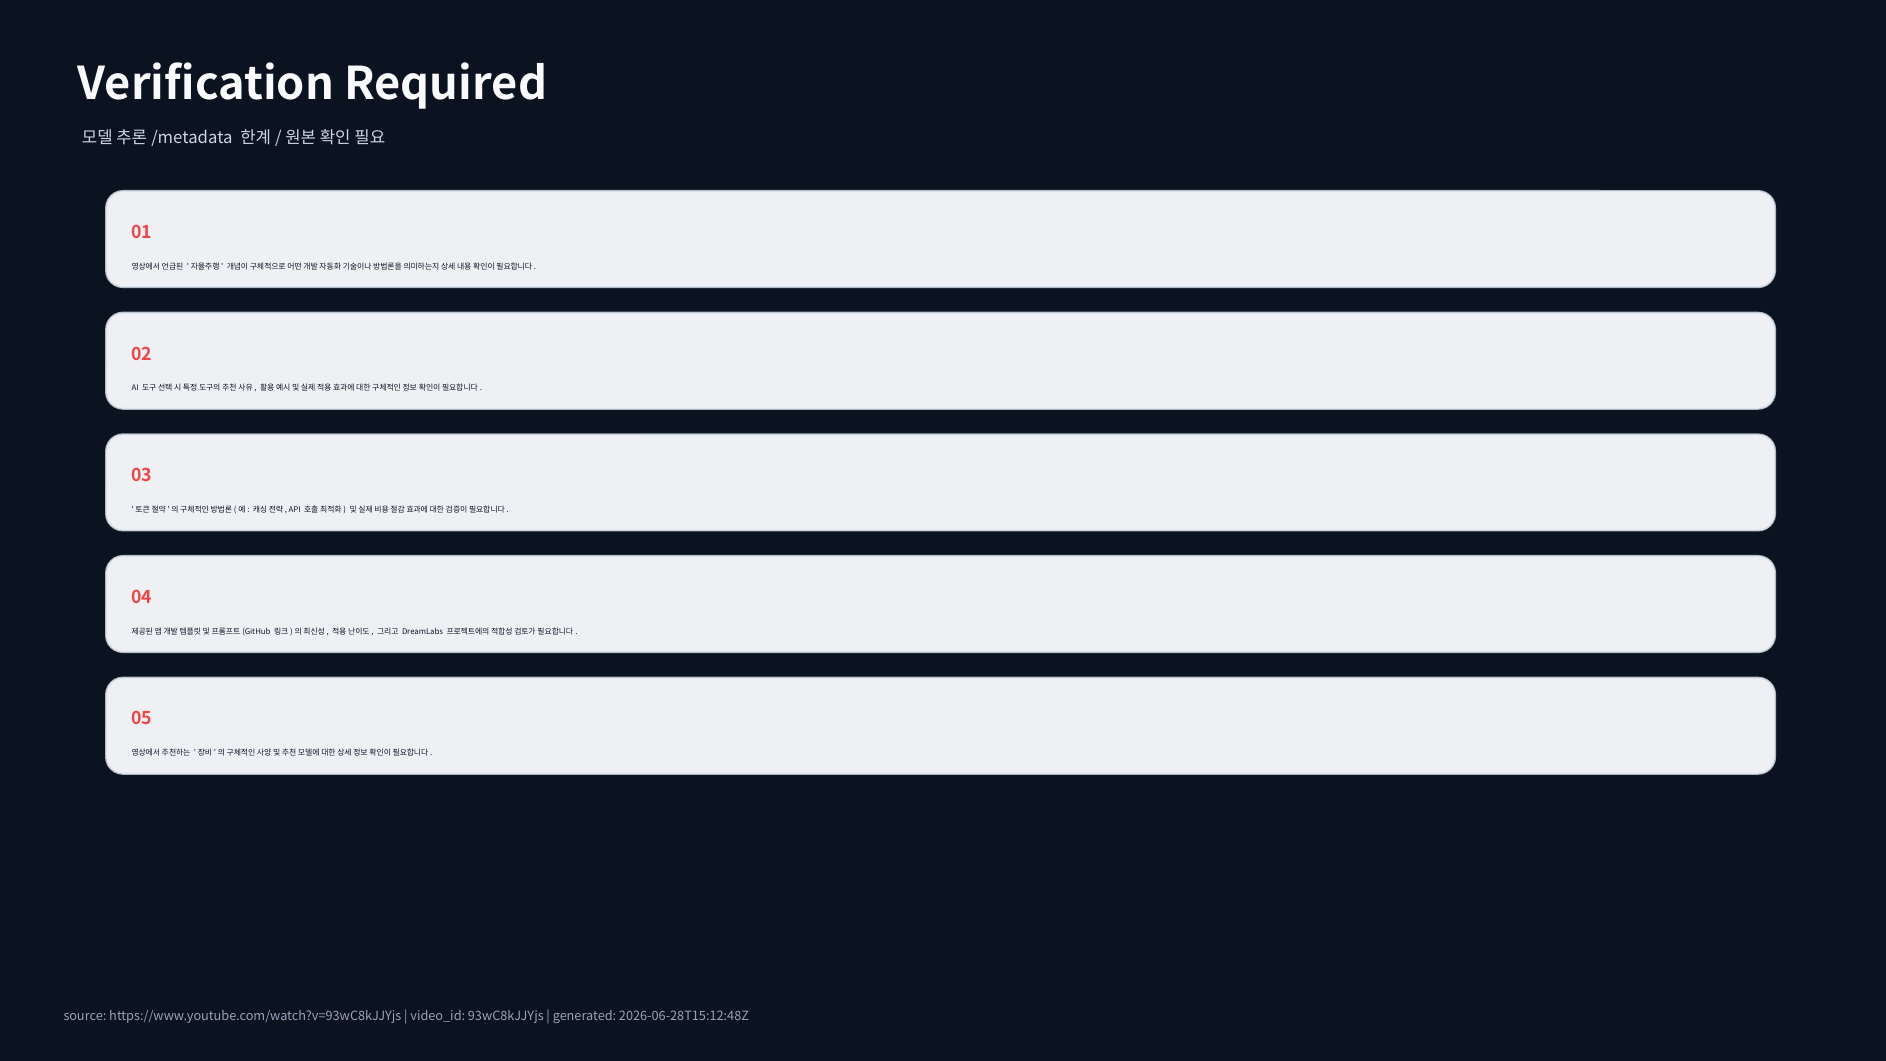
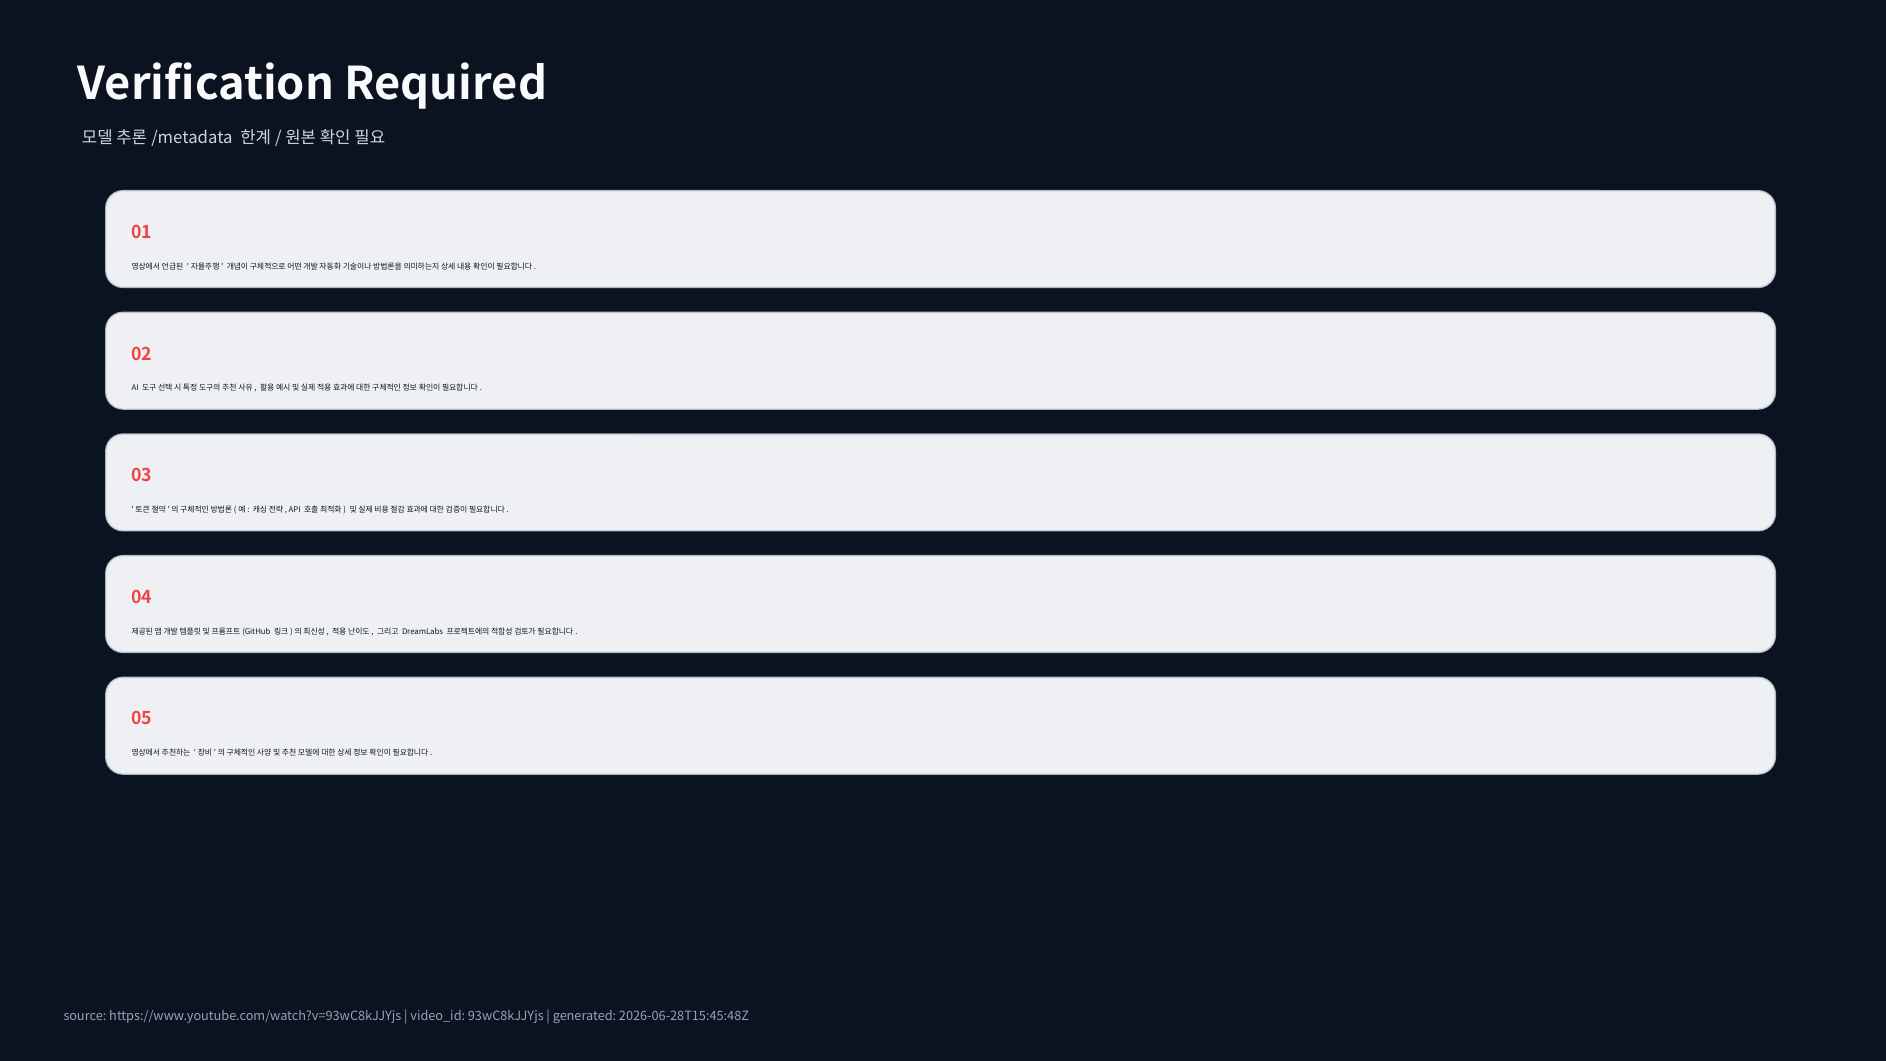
2026-06-28T15:12:48Z: 2026-06-28T15:12:48Z -> 2026-06-28T15:45:48Z
